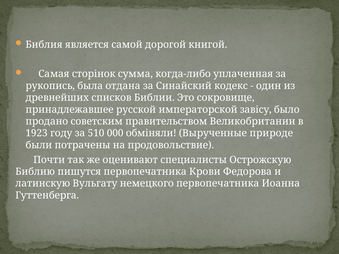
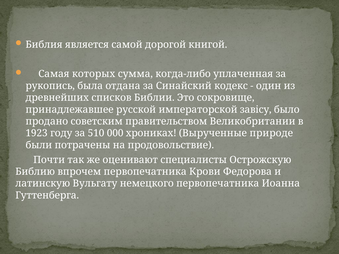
сторінок: сторінок -> которых
обміняли: обміняли -> хрониках
пишутся: пишутся -> впрочем
